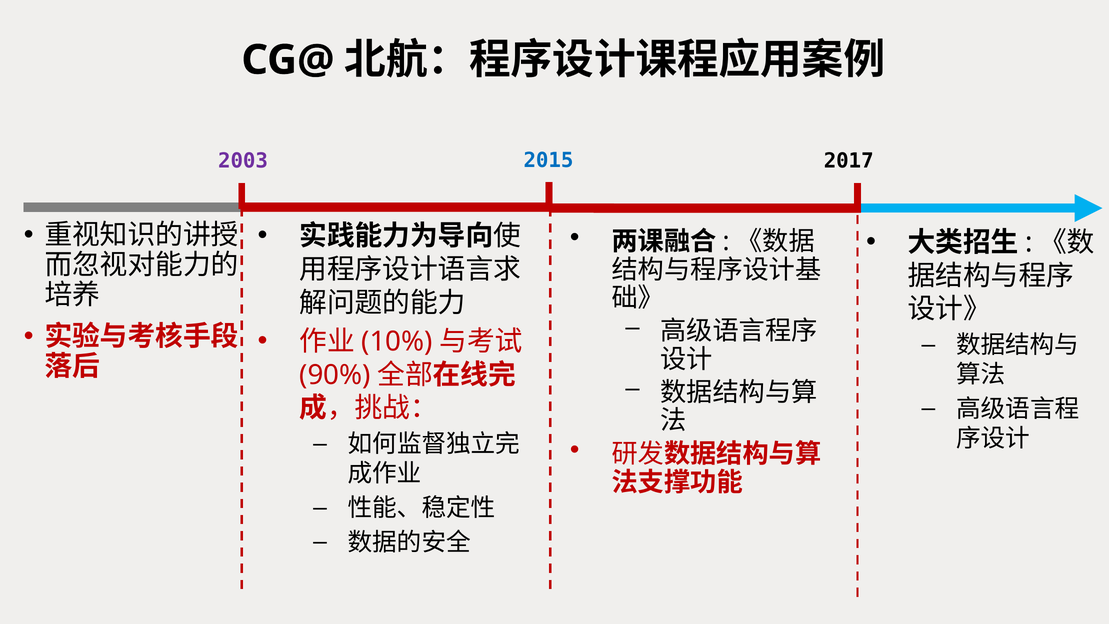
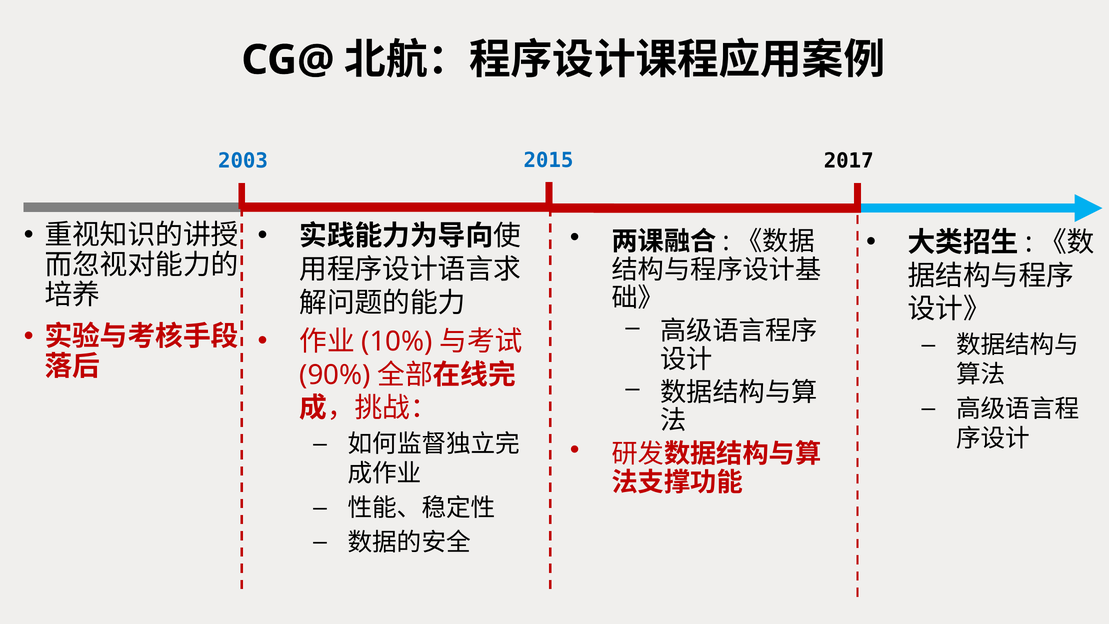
2003 colour: purple -> blue
